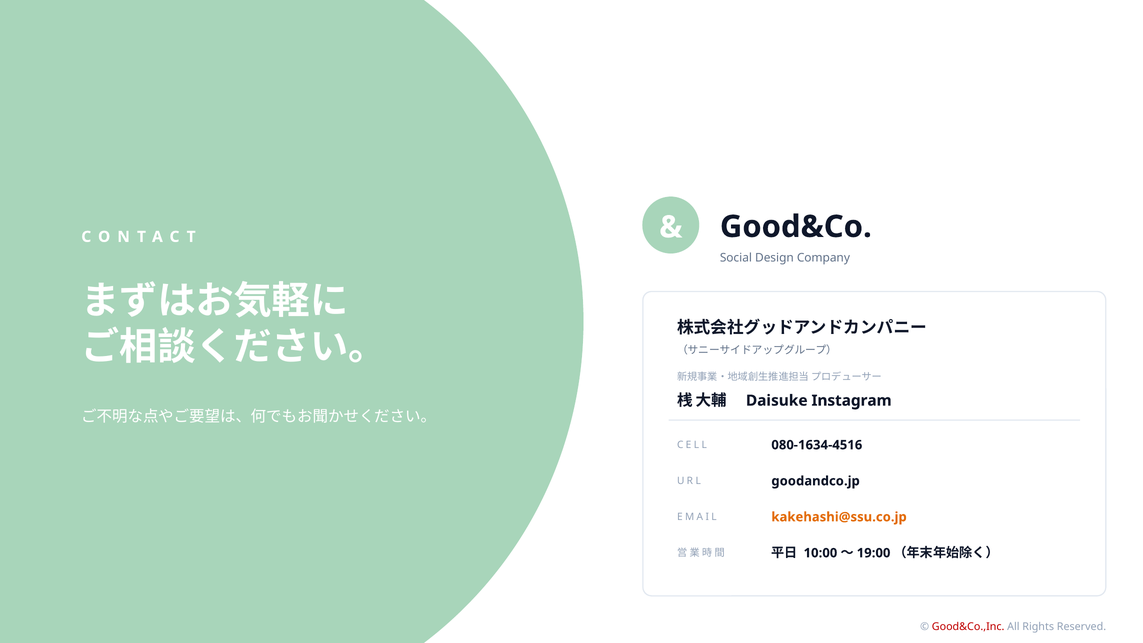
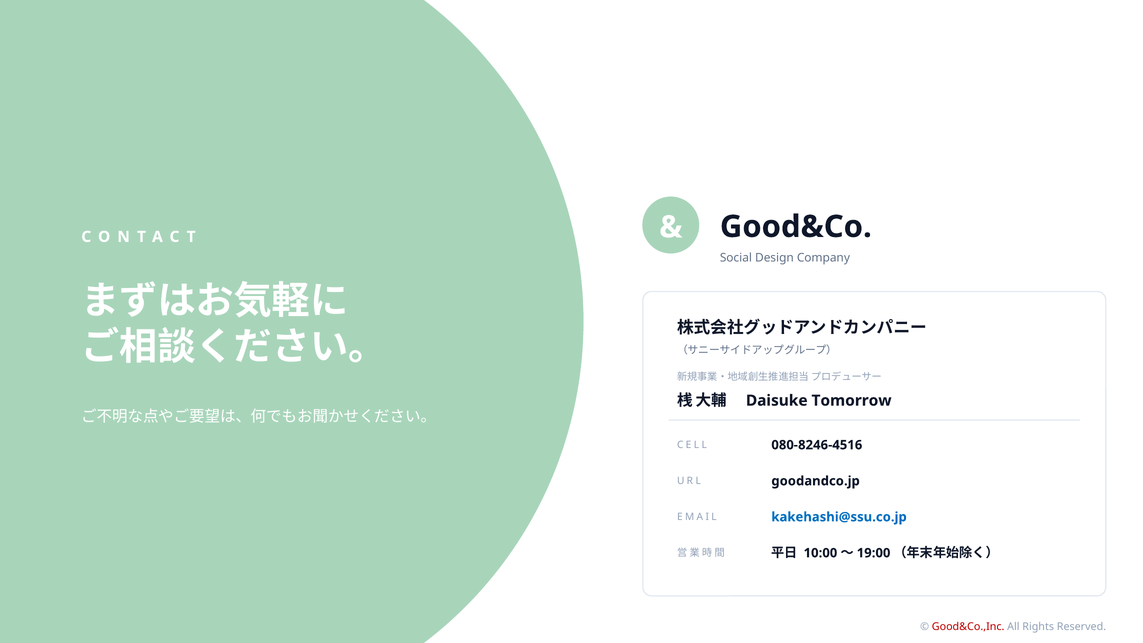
Instagram: Instagram -> Tomorrow
080-1634-4516: 080-1634-4516 -> 080-8246-4516
kakehashi@ssu.co.jp colour: orange -> blue
